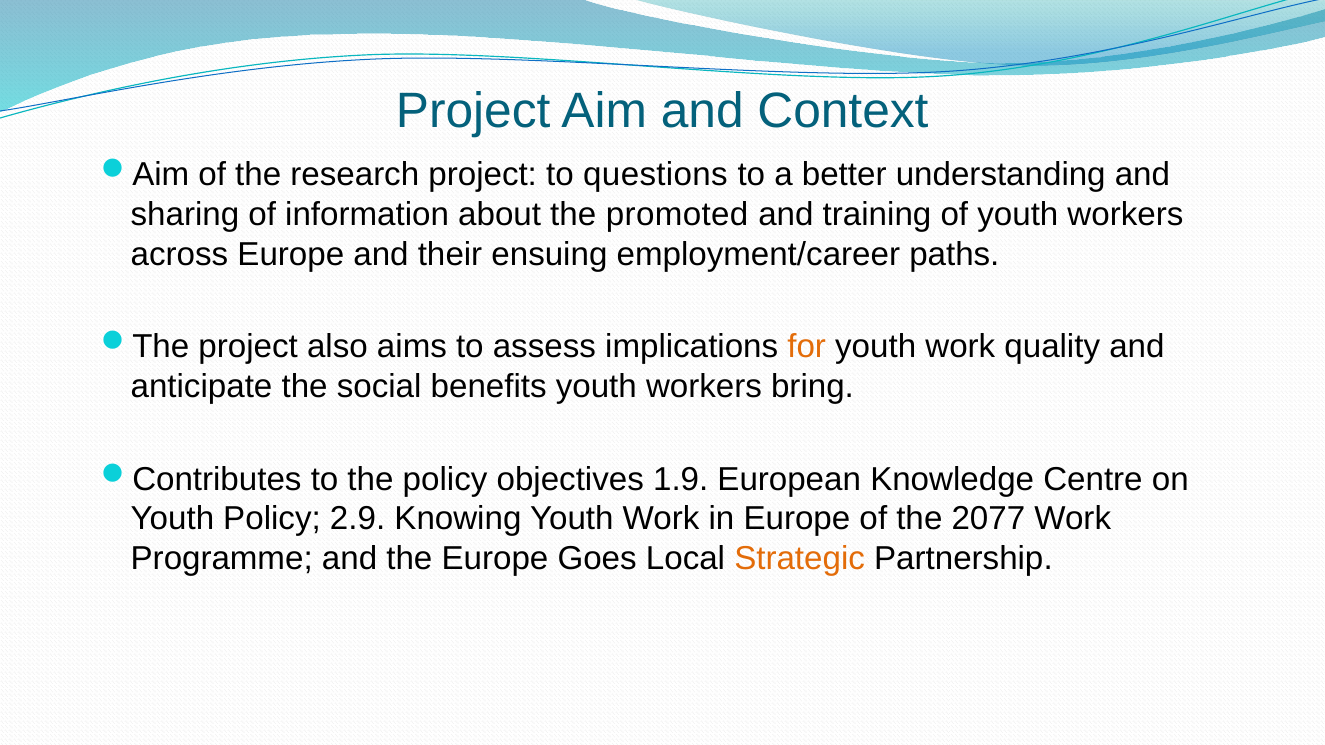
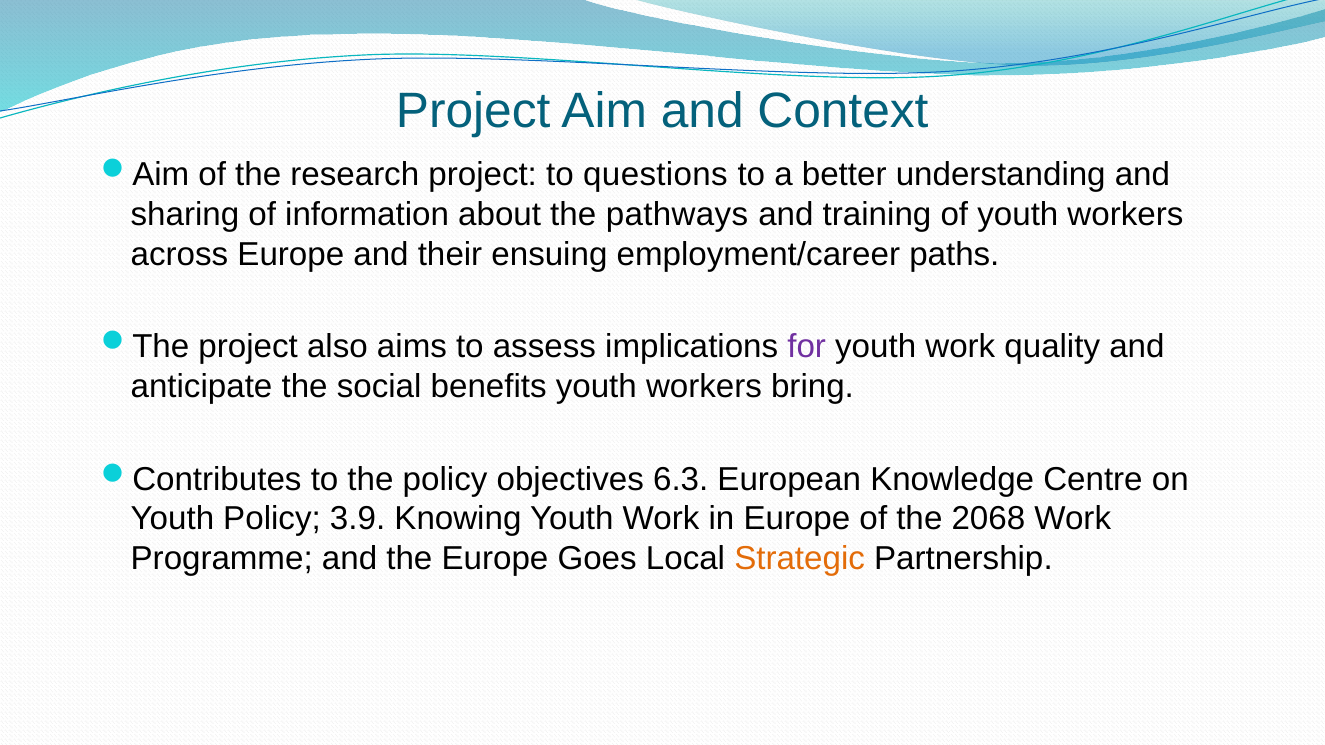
promoted: promoted -> pathways
for colour: orange -> purple
1.9: 1.9 -> 6.3
2.9: 2.9 -> 3.9
2077: 2077 -> 2068
